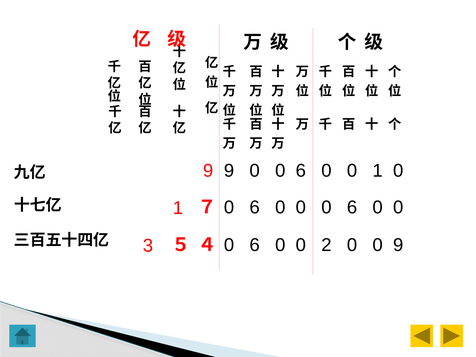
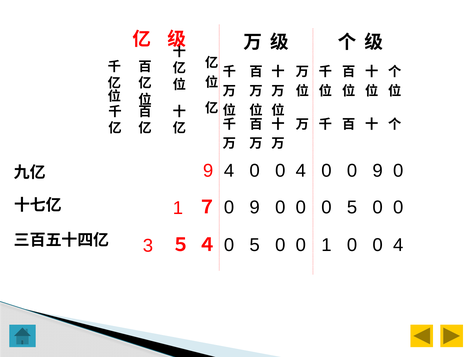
9 9: 9 -> 4
6 at (301, 171): 6 -> 4
0 0 1: 1 -> 9
1 0 6: 6 -> 9
0 0 0 6: 6 -> 5
3 0 6: 6 -> 5
0 0 2: 2 -> 1
9 at (398, 245): 9 -> 4
